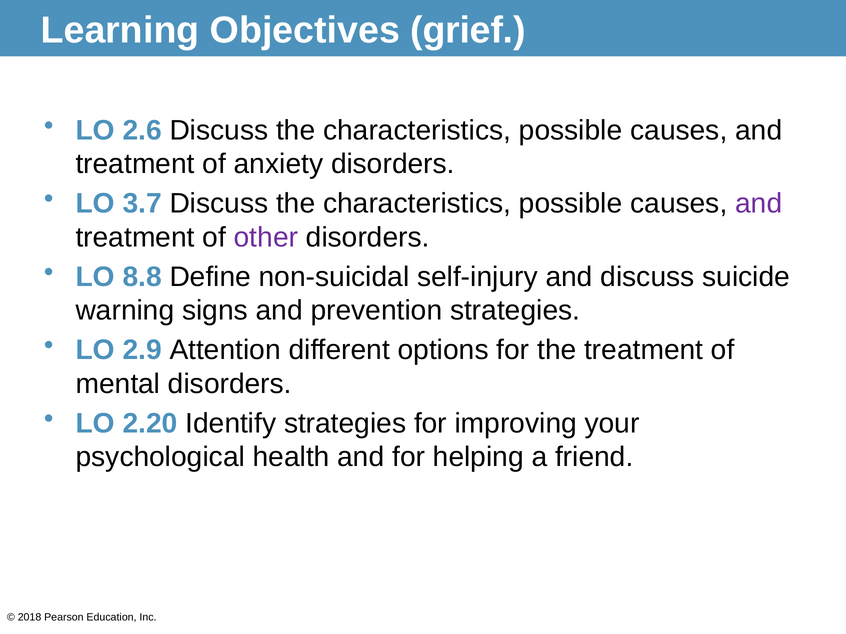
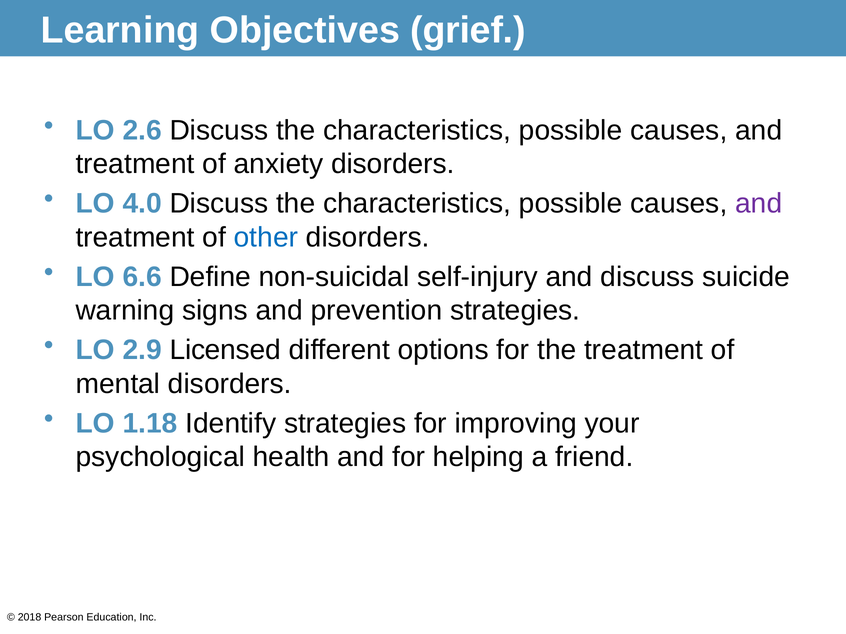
3.7: 3.7 -> 4.0
other colour: purple -> blue
8.8: 8.8 -> 6.6
Attention: Attention -> Licensed
2.20: 2.20 -> 1.18
